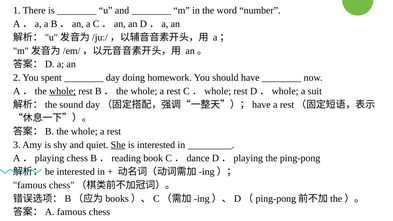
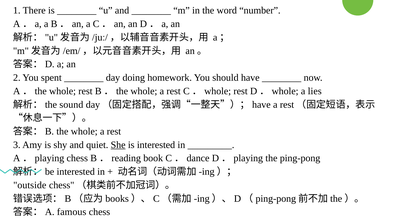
whole at (63, 91) underline: present -> none
suit: suit -> lies
famous at (30, 185): famous -> outside
